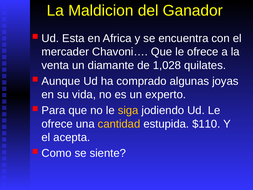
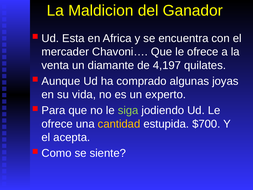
1,028: 1,028 -> 4,197
siga colour: yellow -> light green
$110: $110 -> $700
